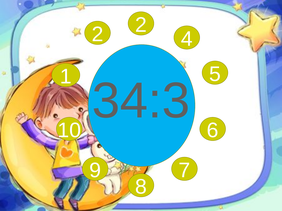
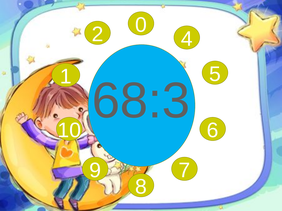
2 2: 2 -> 0
34:3: 34:3 -> 68:3
